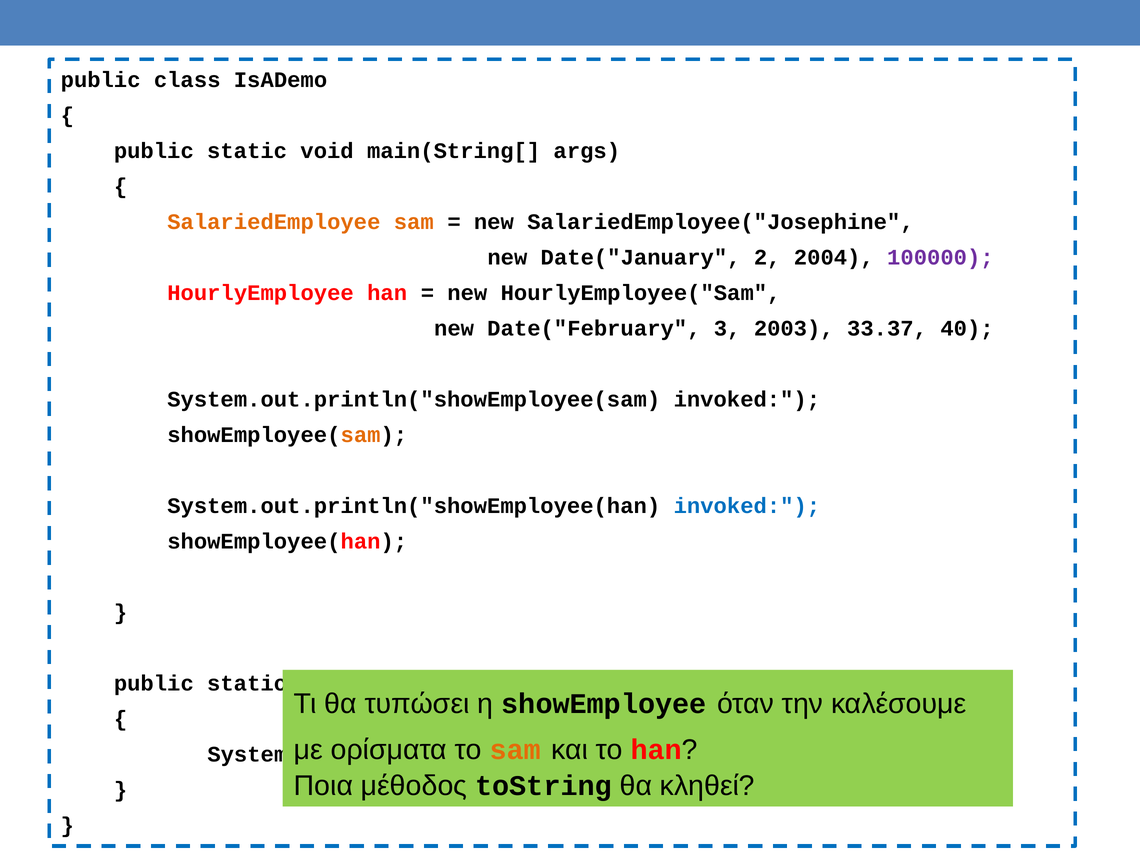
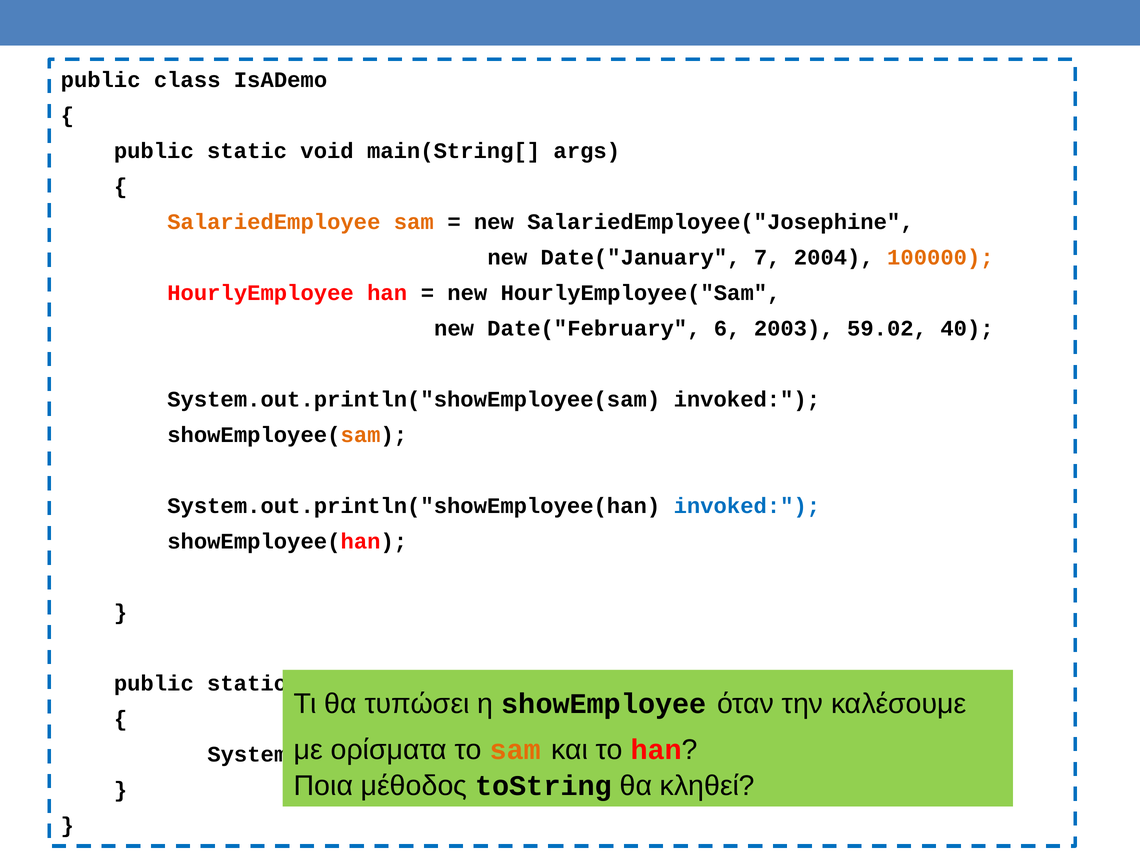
2: 2 -> 7
100000 colour: purple -> orange
3: 3 -> 6
33.37: 33.37 -> 59.02
